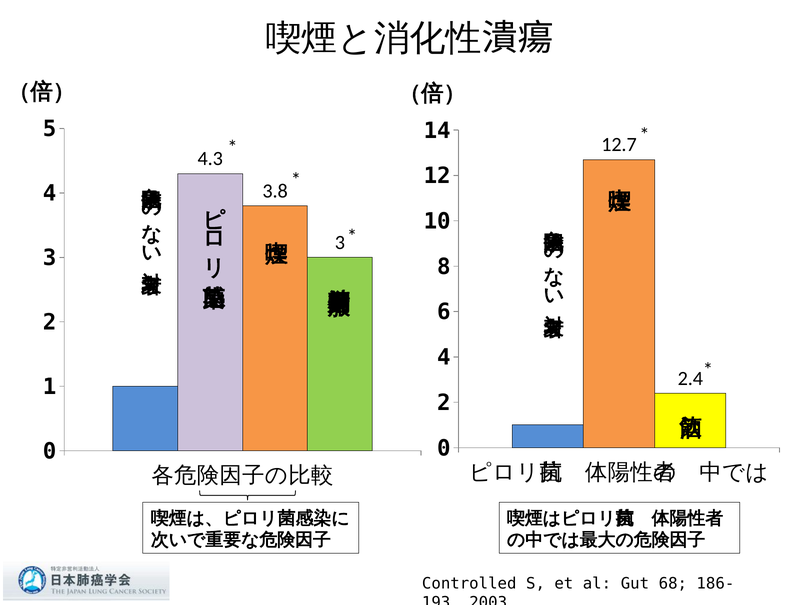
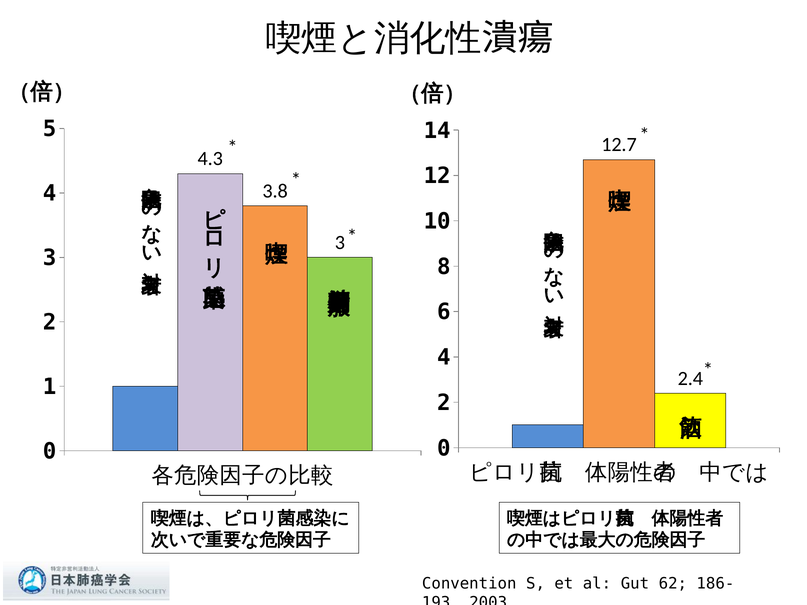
Controlled: Controlled -> Convention
68: 68 -> 62
